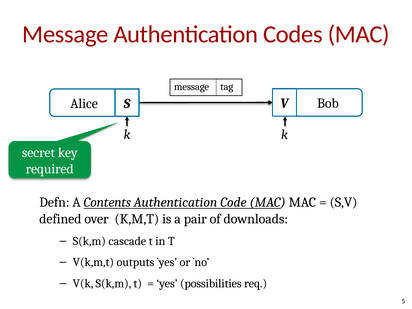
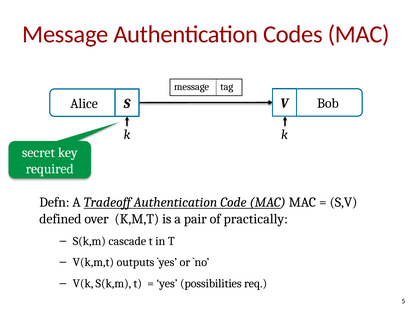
Contents: Contents -> Tradeoff
downloads: downloads -> practically
